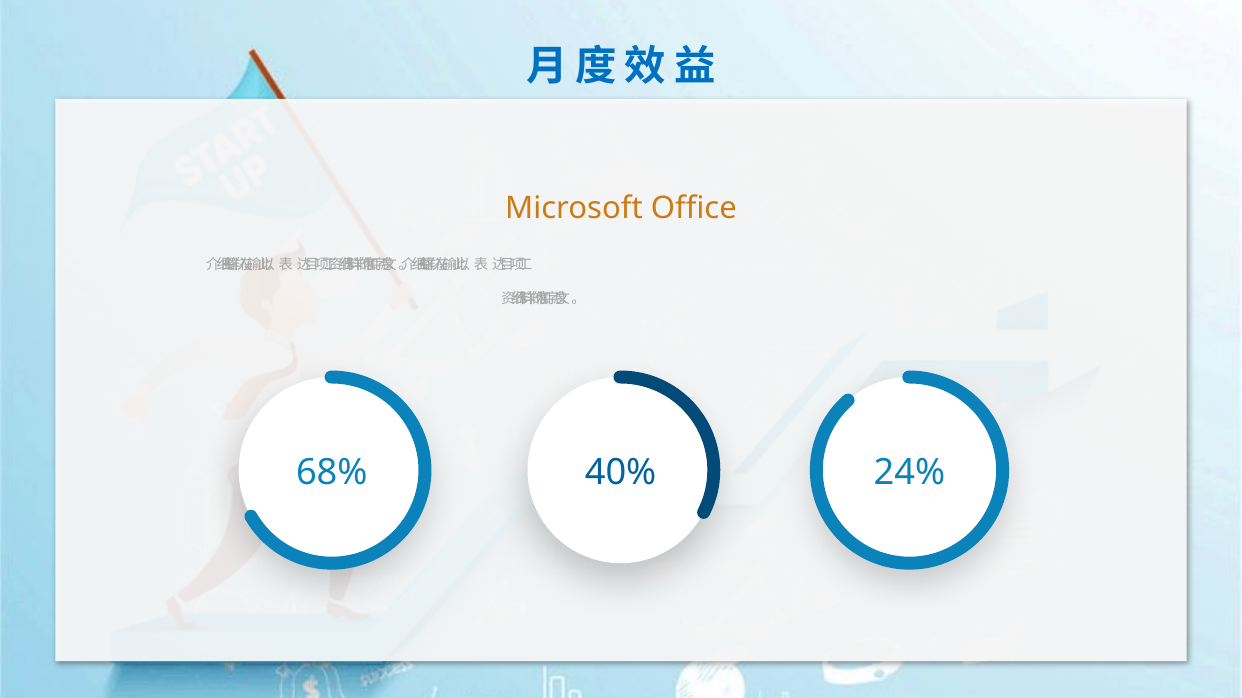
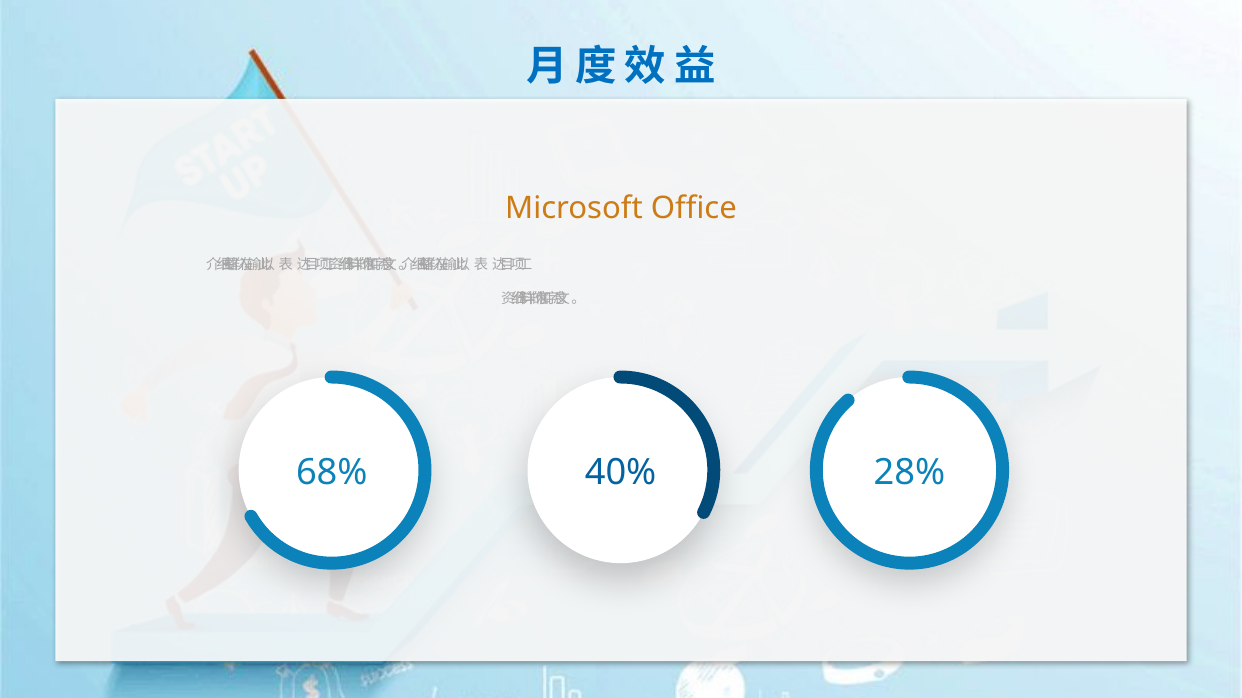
24%: 24% -> 28%
